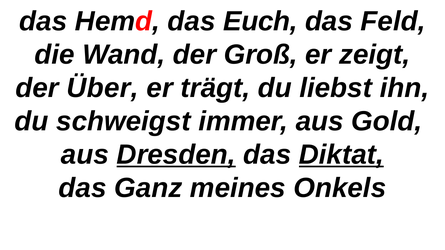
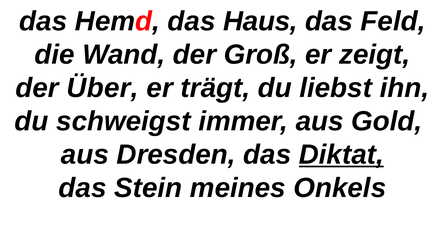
Euch: Euch -> Haus
Dresden underline: present -> none
Ganz: Ganz -> Stein
